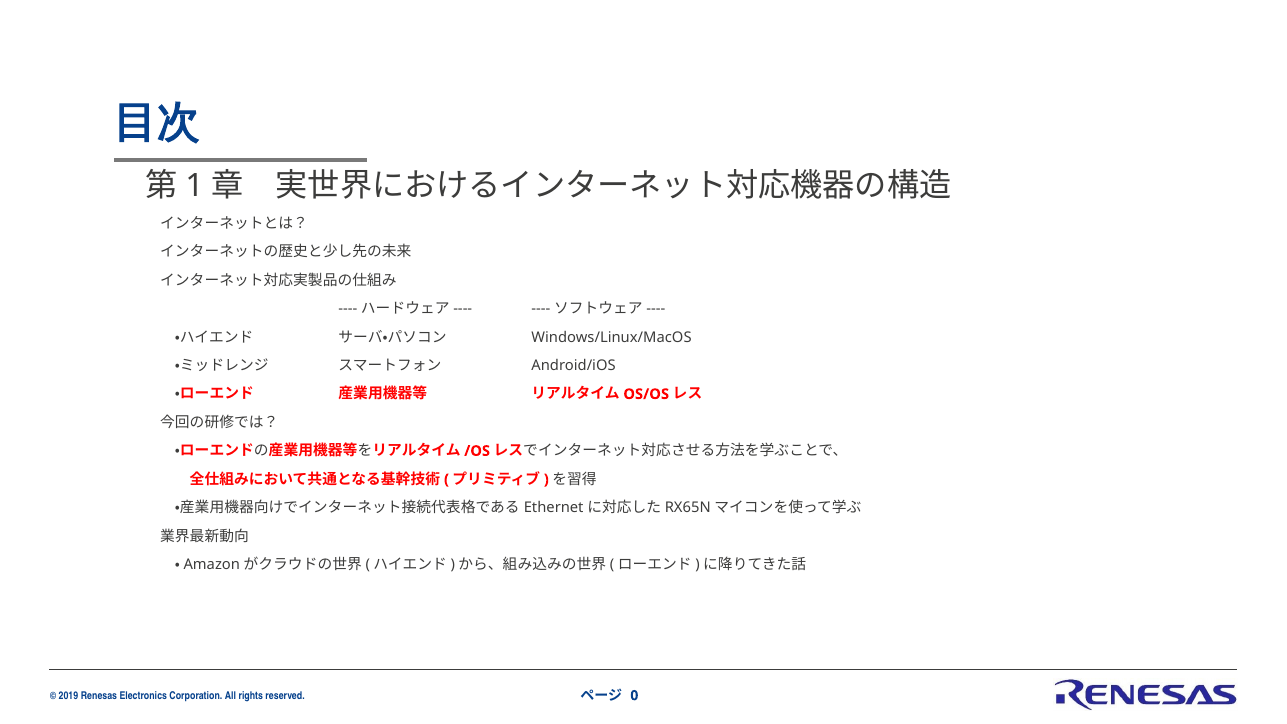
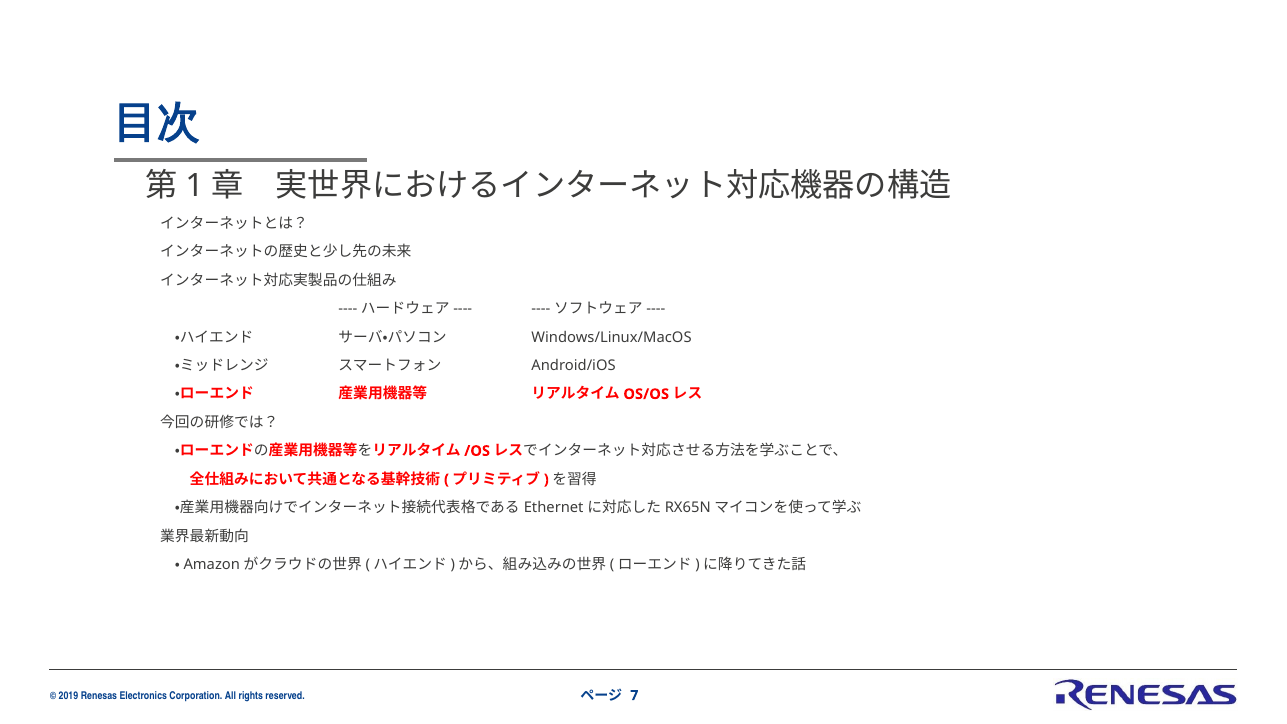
0: 0 -> 7
